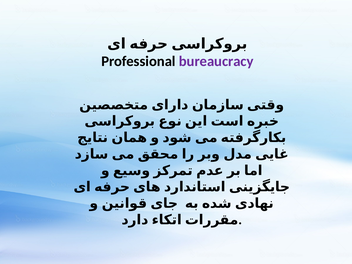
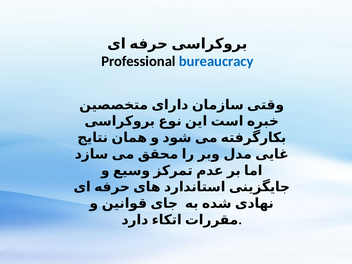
bureaucracy colour: purple -> blue
